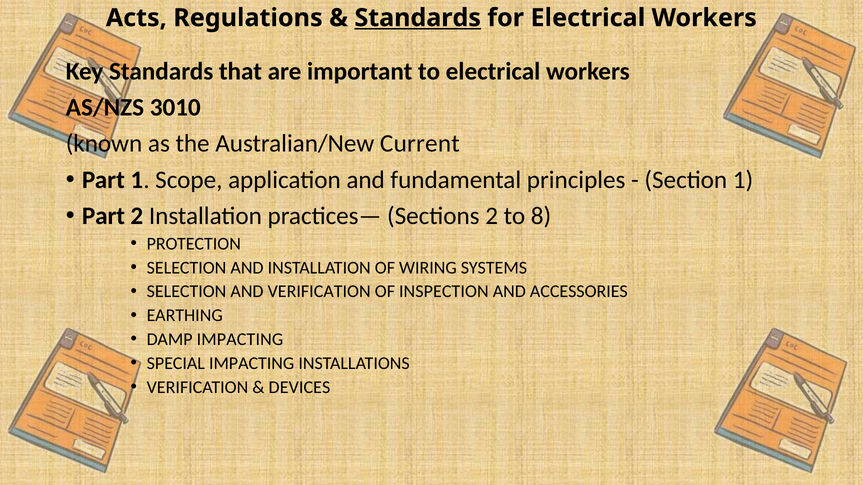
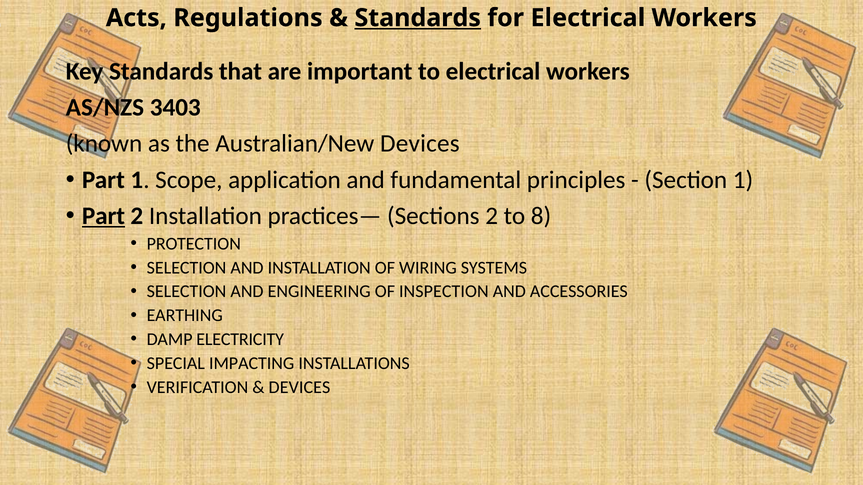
3010: 3010 -> 3403
Australian/New Current: Current -> Devices
Part at (103, 216) underline: none -> present
AND VERIFICATION: VERIFICATION -> ENGINEERING
DAMP IMPACTING: IMPACTING -> ELECTRICITY
